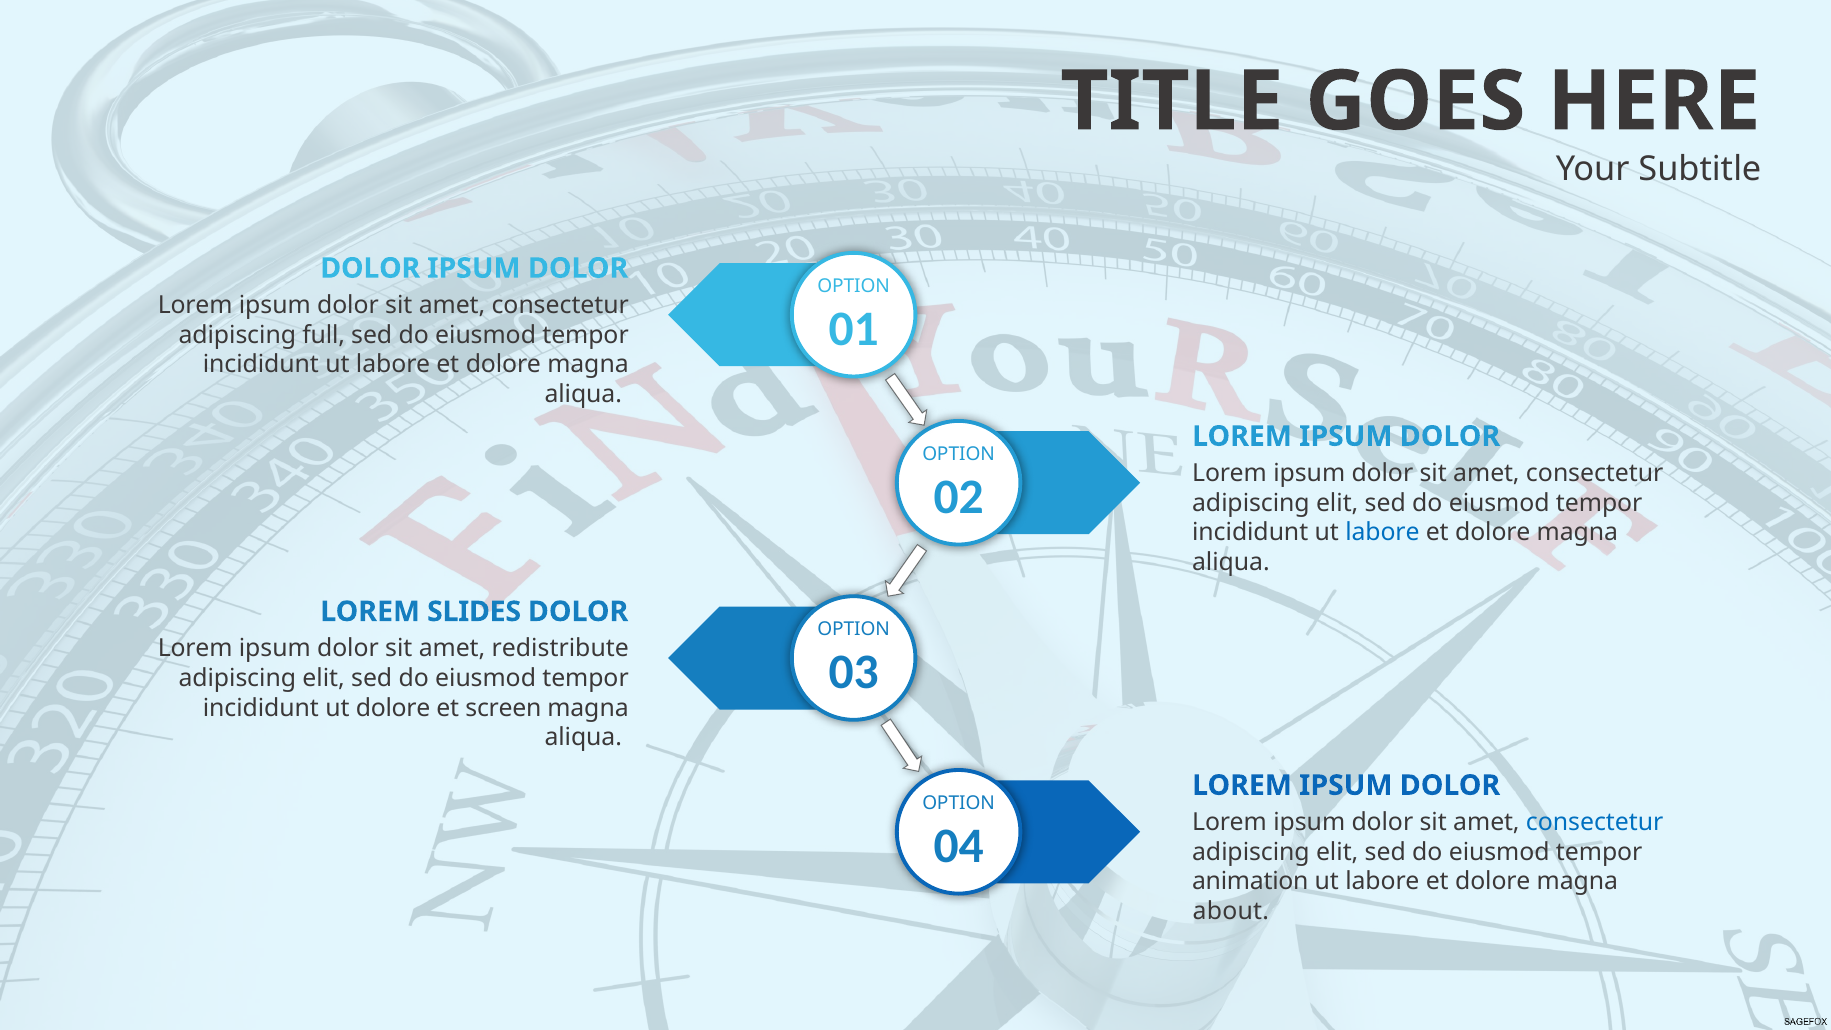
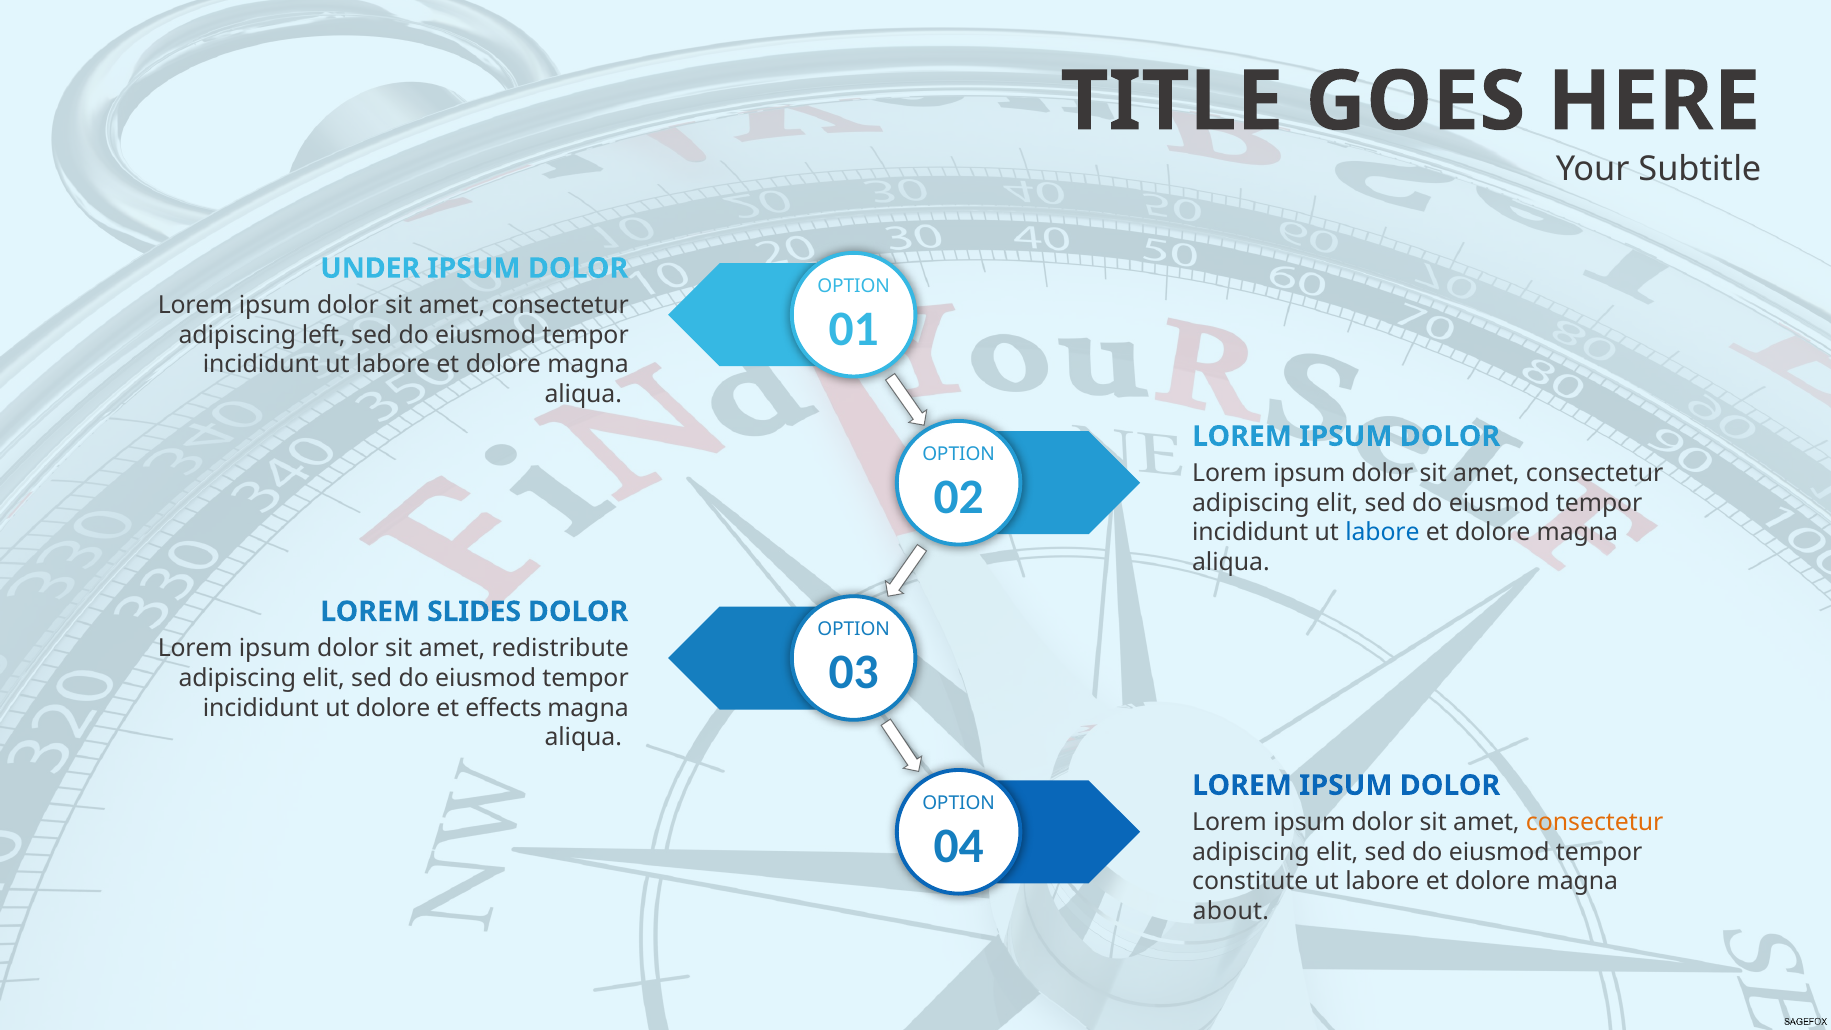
DOLOR at (370, 268): DOLOR -> UNDER
full: full -> left
screen: screen -> effects
consectetur at (1595, 822) colour: blue -> orange
animation: animation -> constitute
